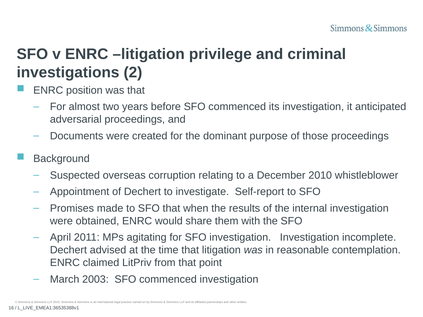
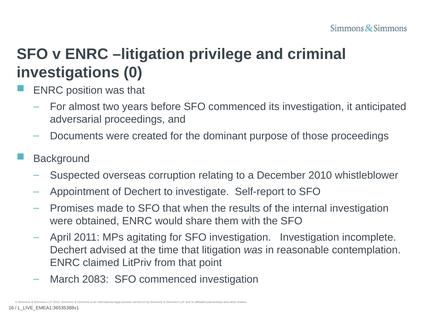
2: 2 -> 0
2003: 2003 -> 2083
